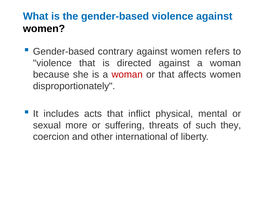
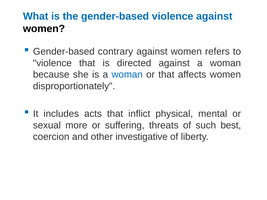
woman at (127, 75) colour: red -> blue
they: they -> best
international: international -> investigative
